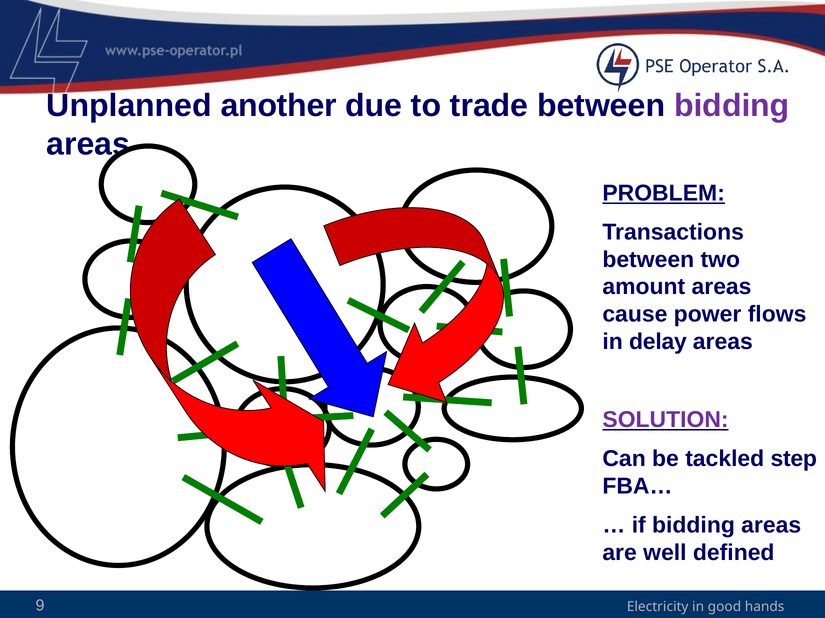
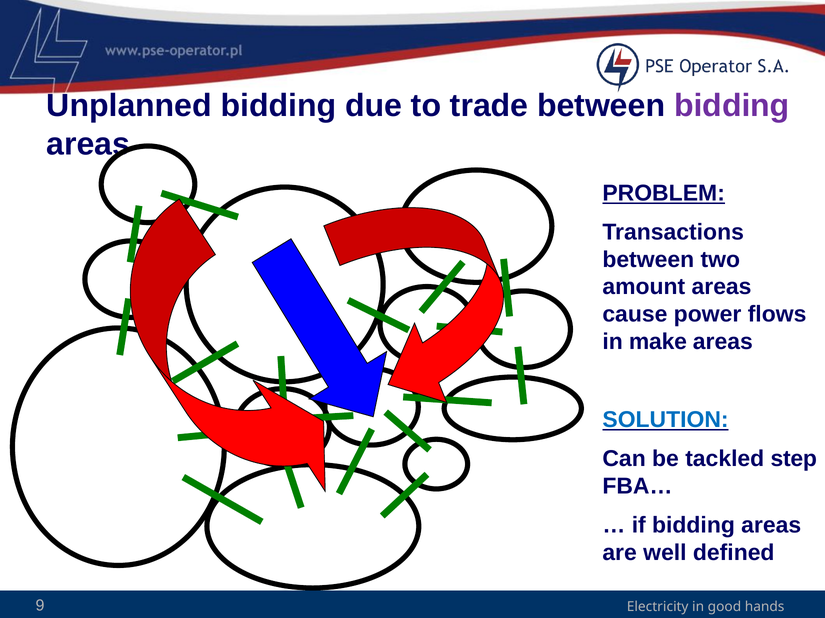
Unplanned another: another -> bidding
delay: delay -> make
SOLUTION colour: purple -> blue
